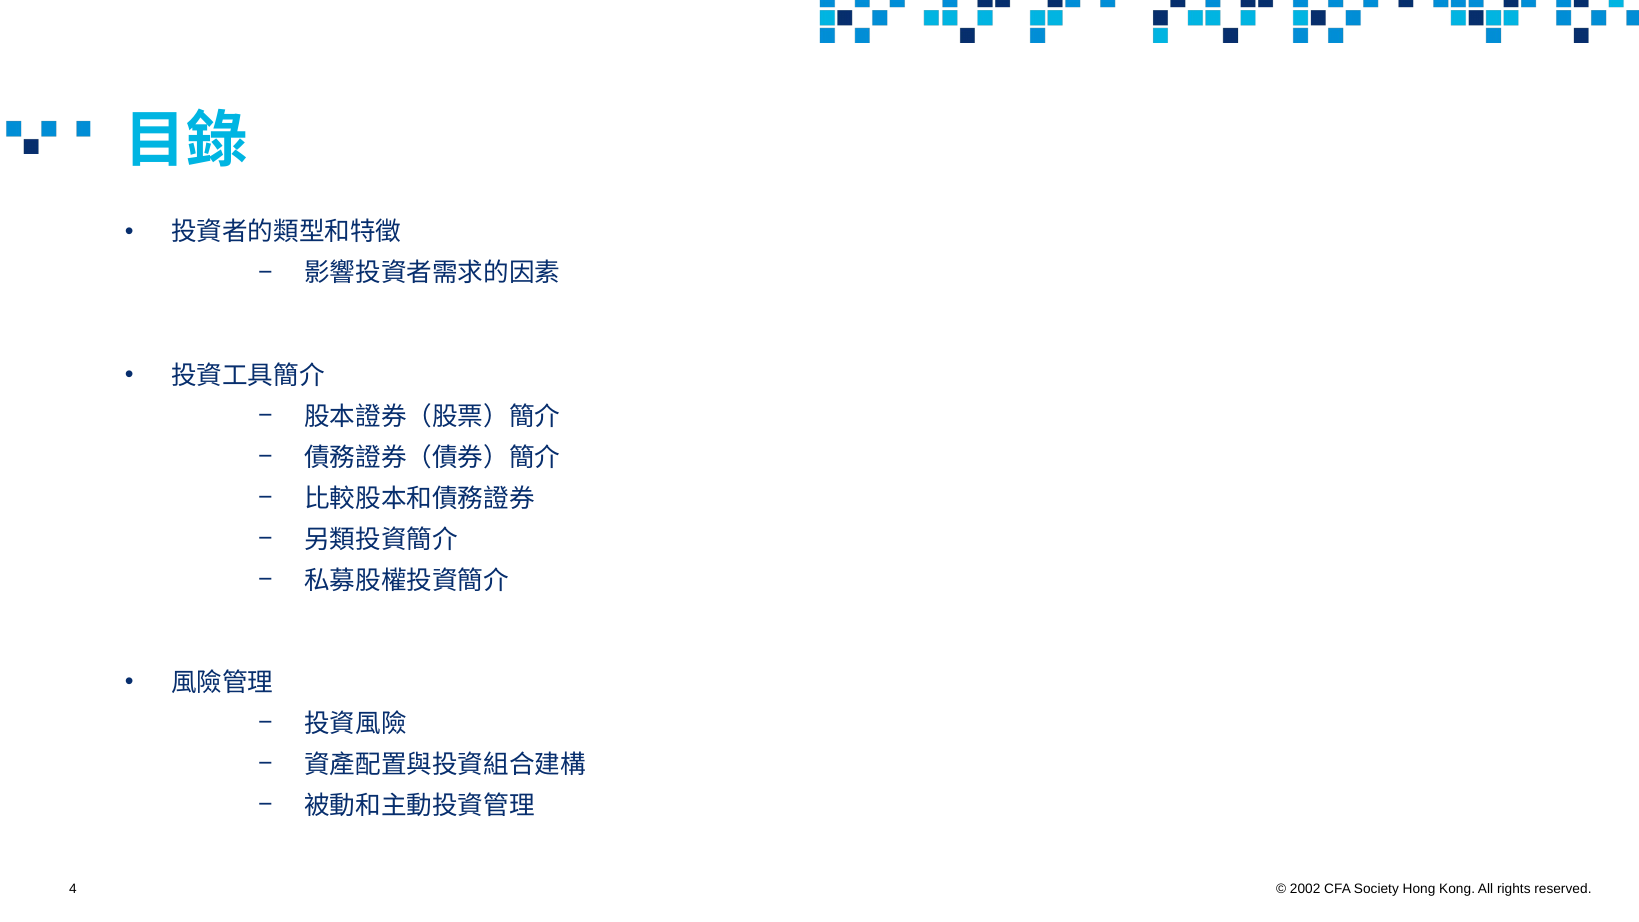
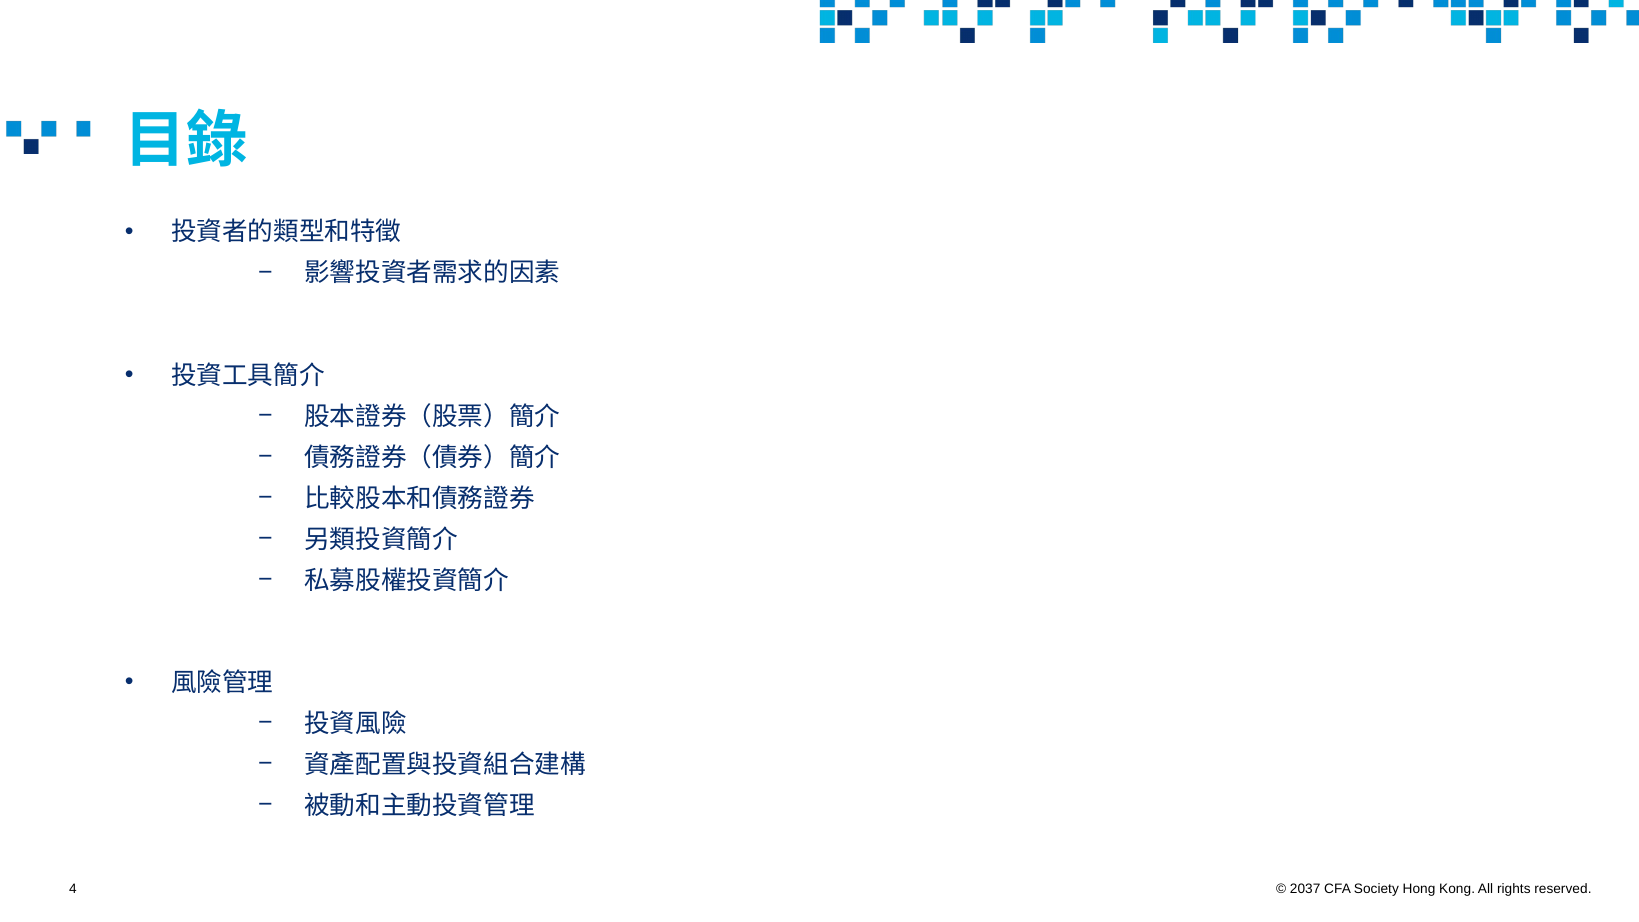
2002: 2002 -> 2037
